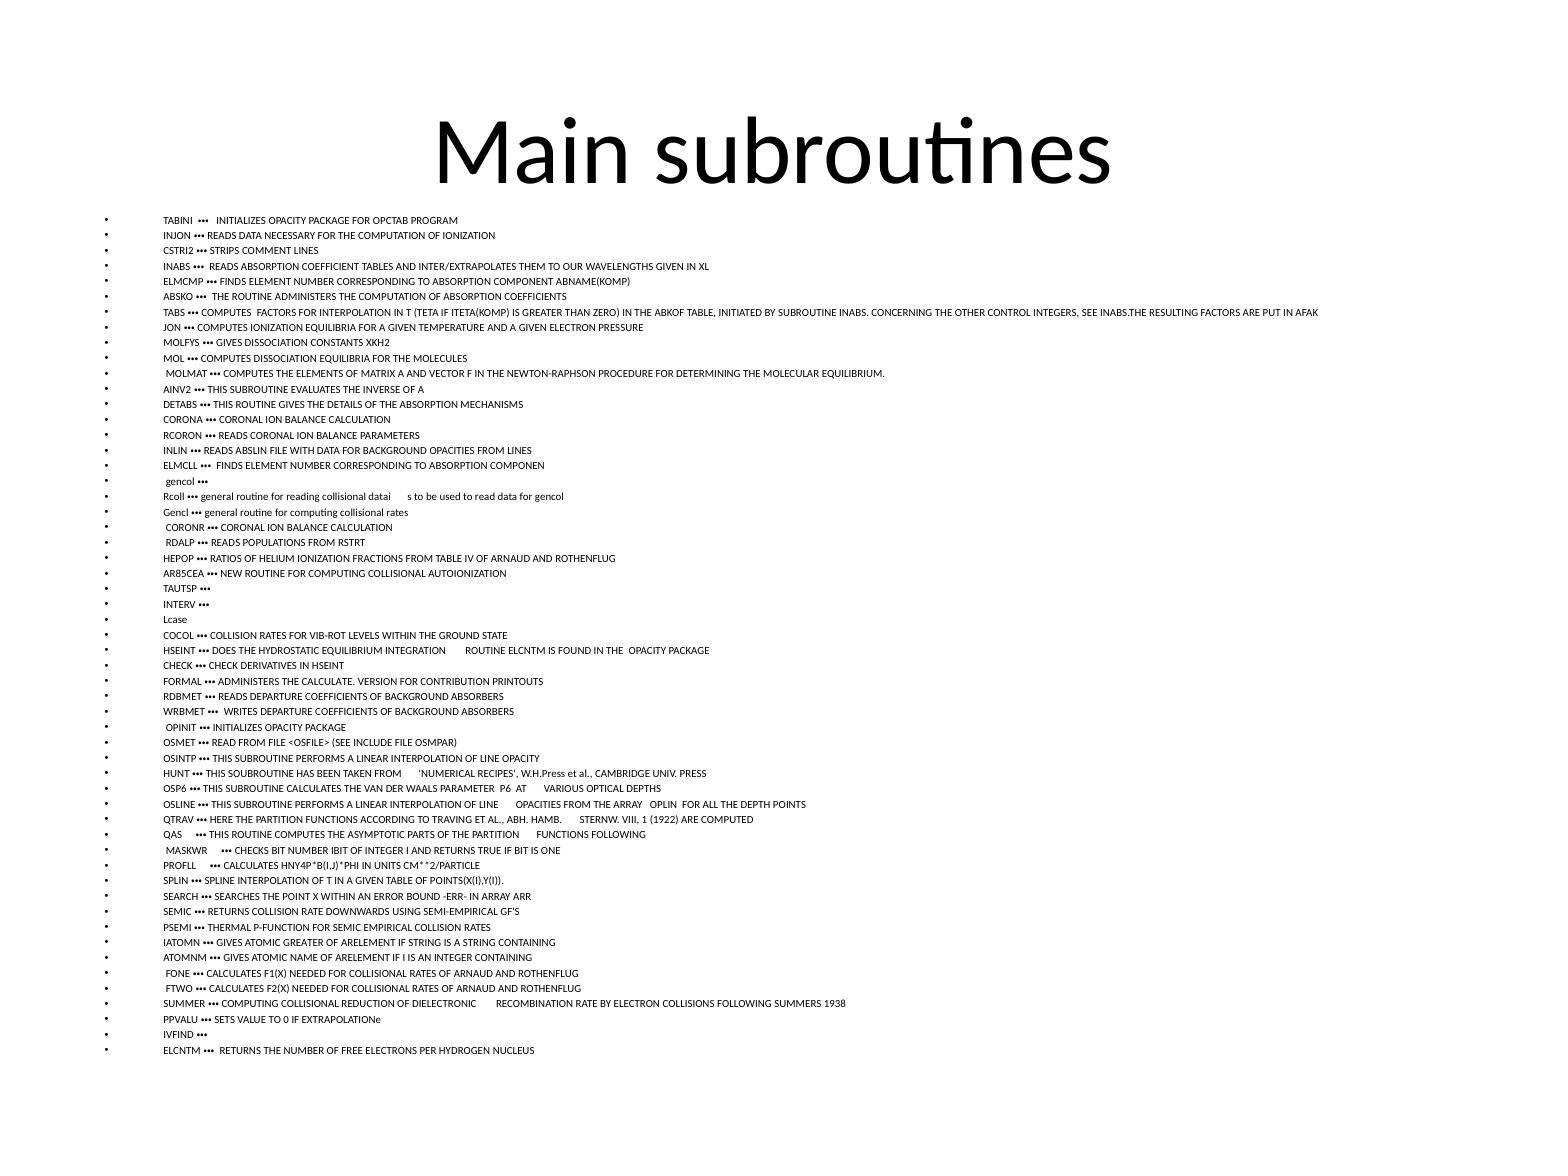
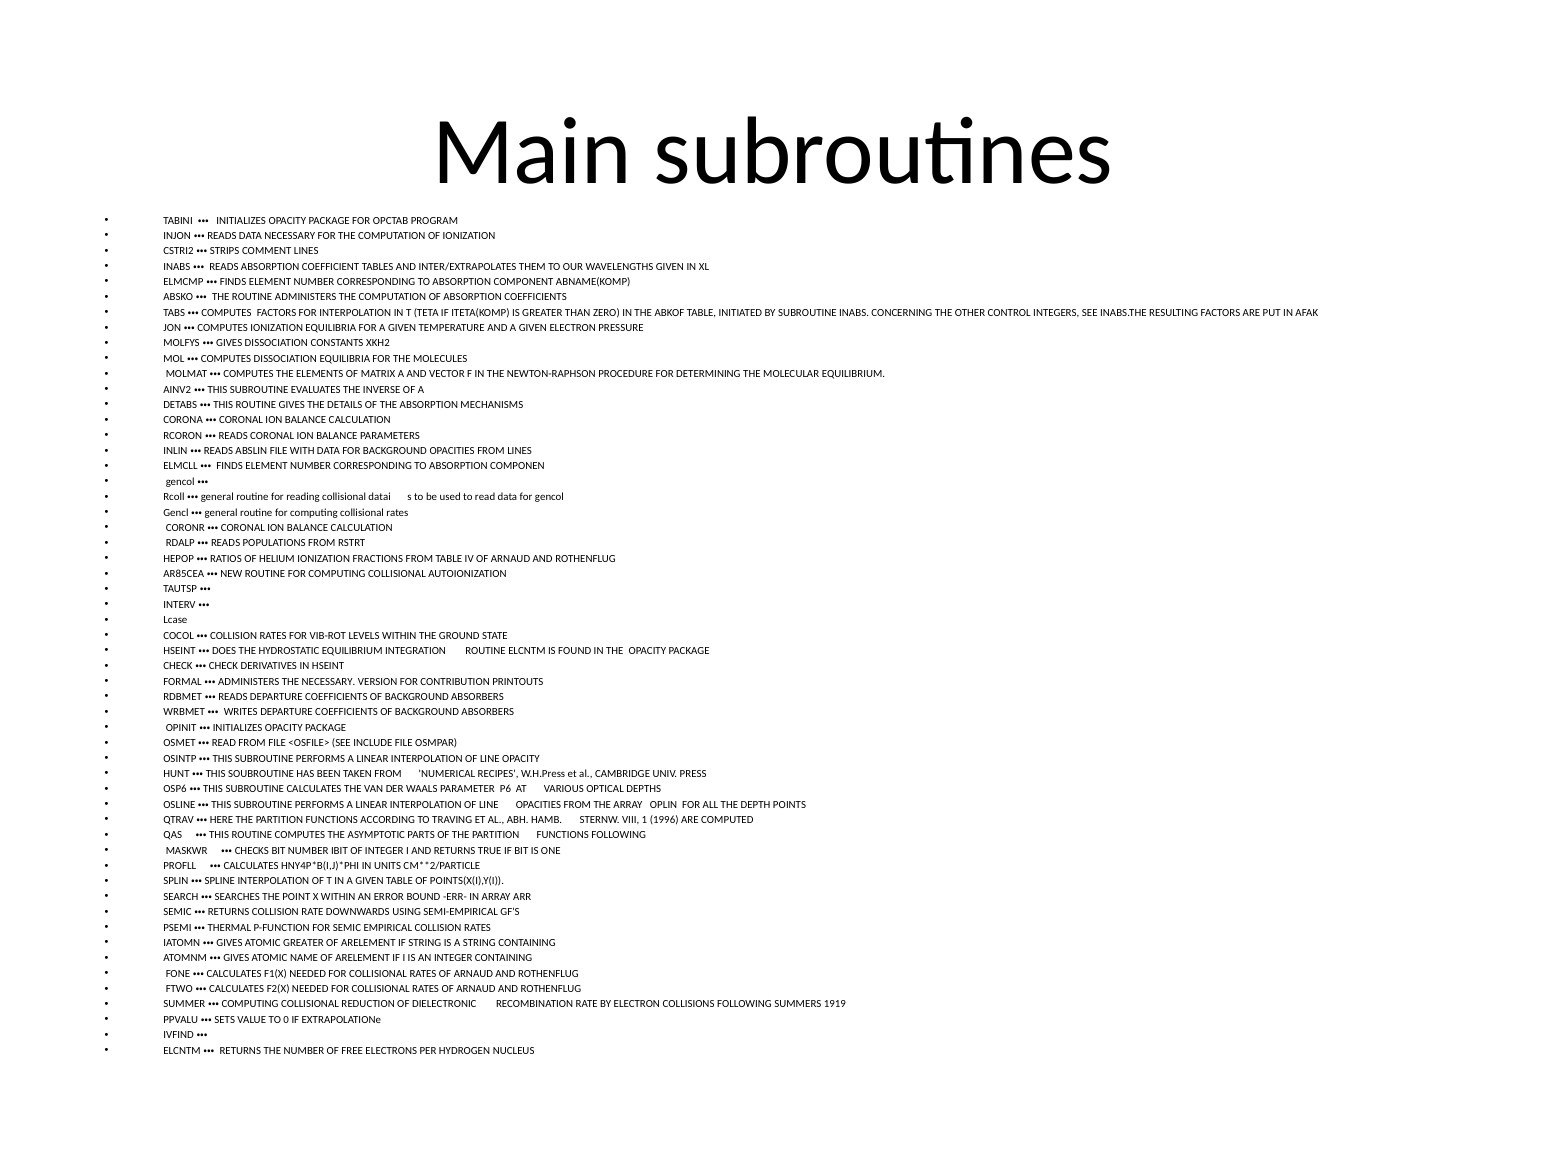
THE CALCULATE: CALCULATE -> NECESSARY
1922: 1922 -> 1996
1938: 1938 -> 1919
